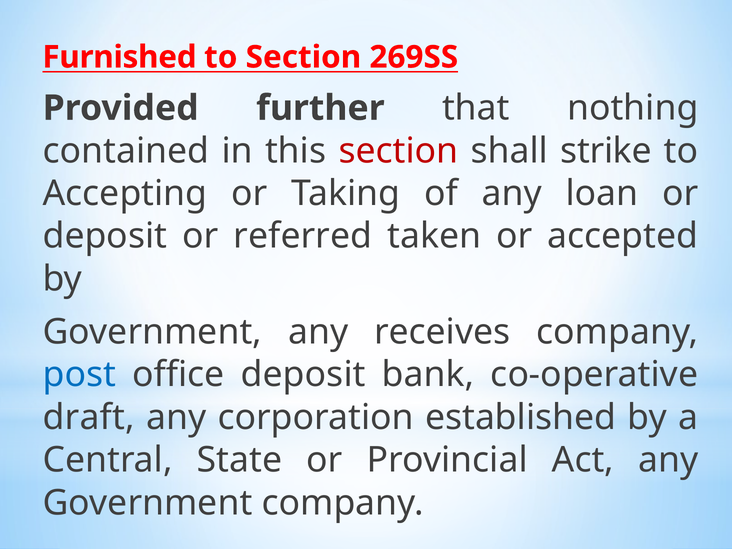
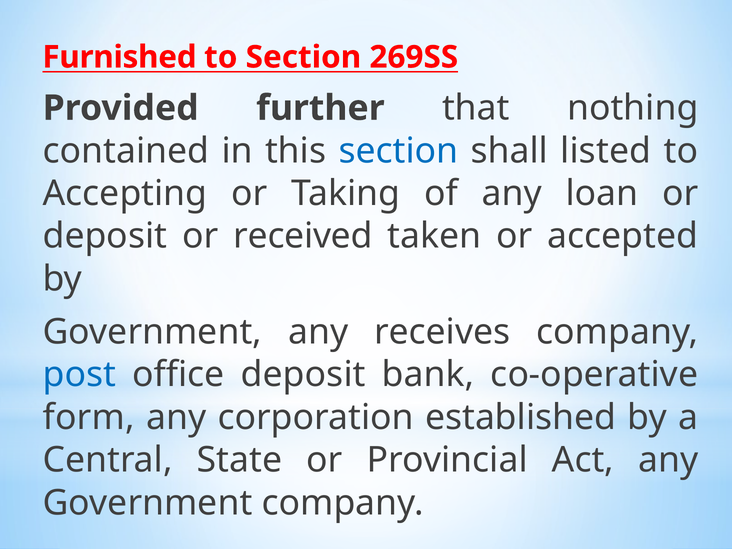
section at (398, 151) colour: red -> blue
strike: strike -> listed
referred: referred -> received
draft: draft -> form
